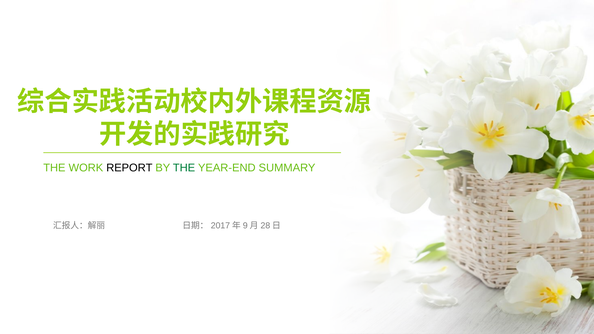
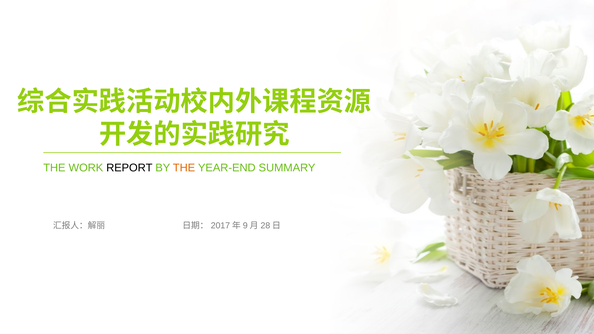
THE at (184, 168) colour: green -> orange
